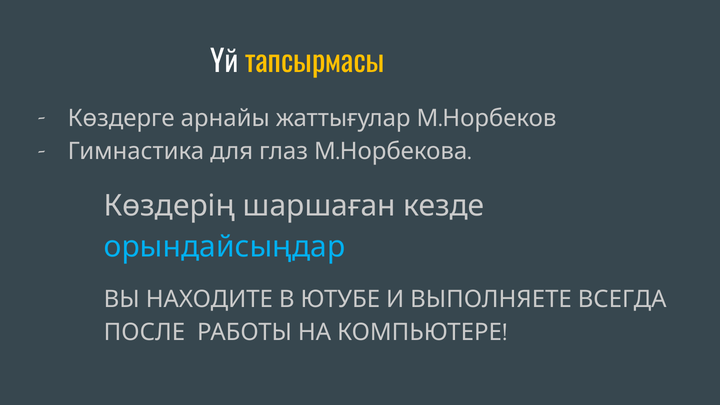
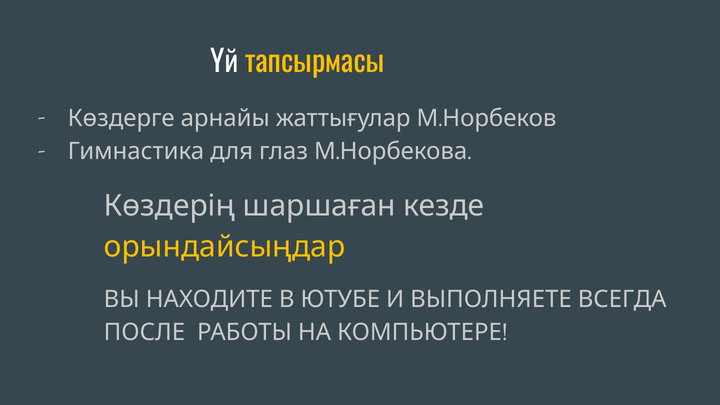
орындайсыңдар colour: light blue -> yellow
